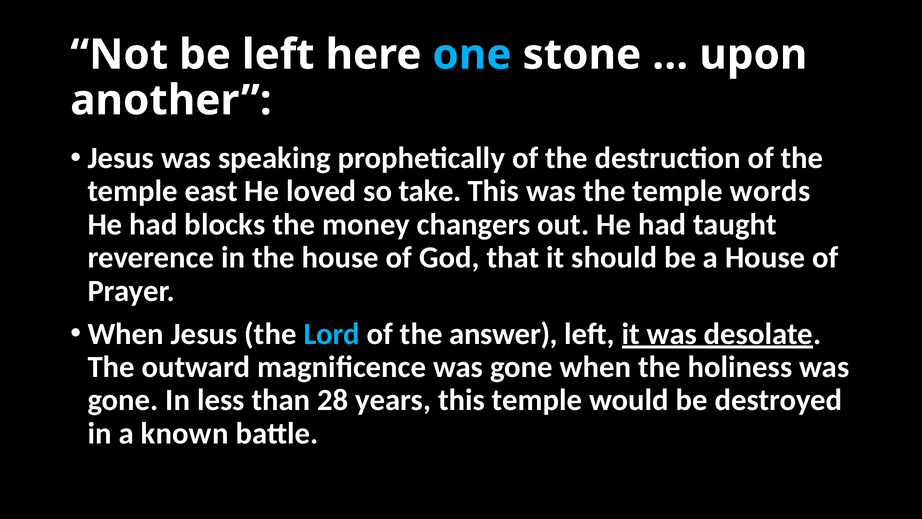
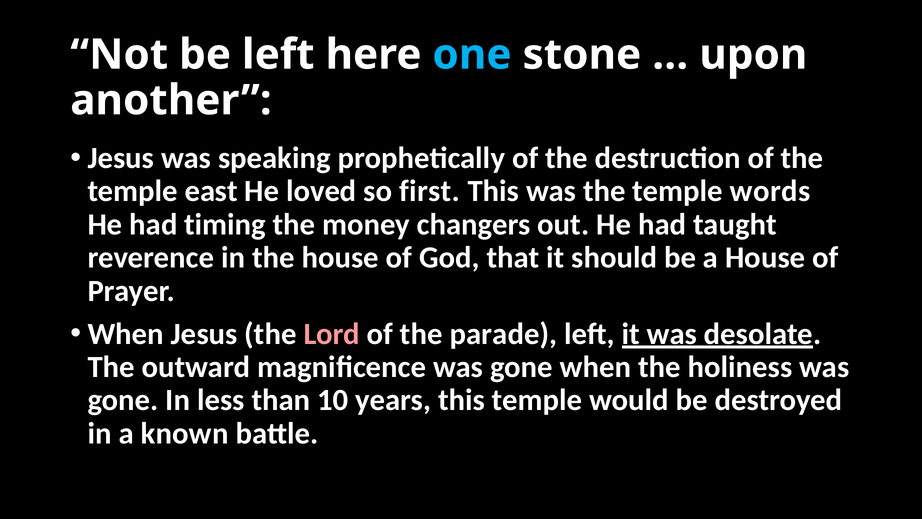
take: take -> first
blocks: blocks -> timing
Lord colour: light blue -> pink
answer: answer -> parade
28: 28 -> 10
